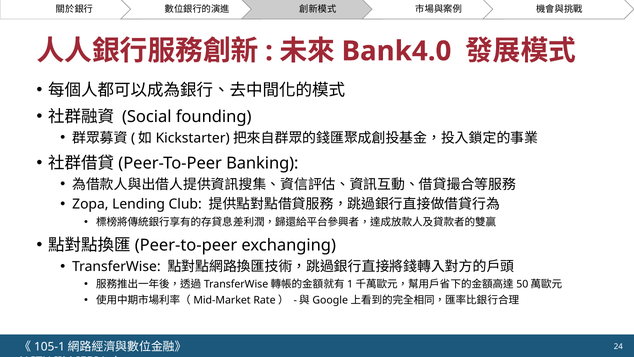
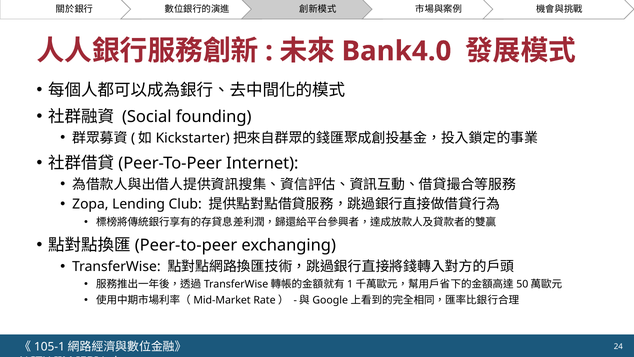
Banking: Banking -> Internet
